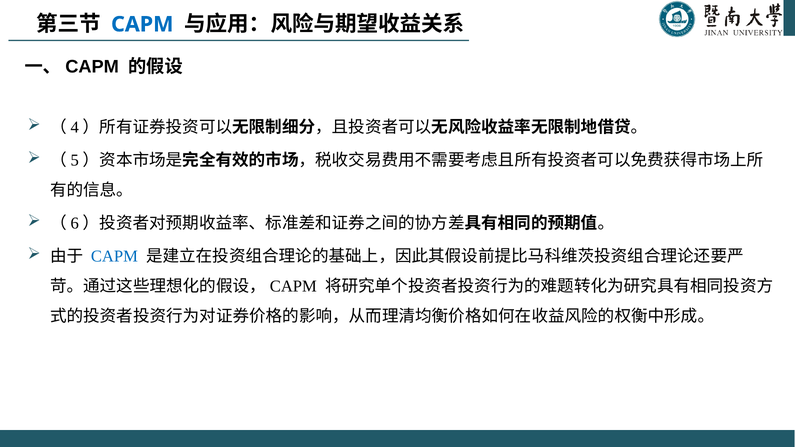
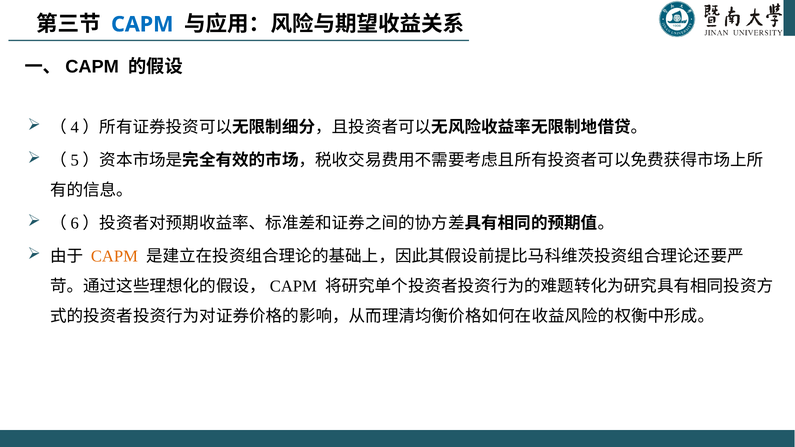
CAPM at (114, 257) colour: blue -> orange
